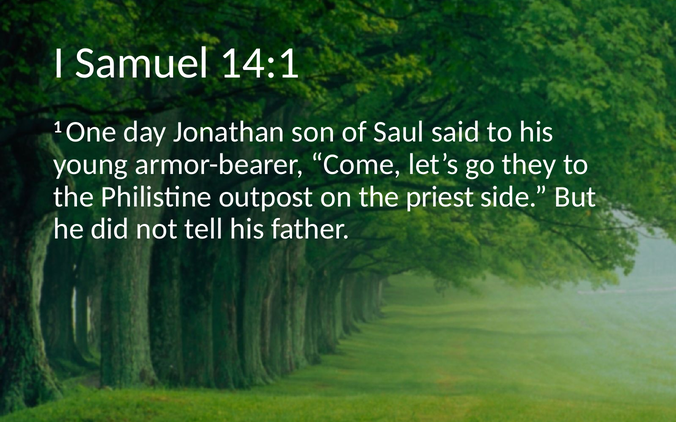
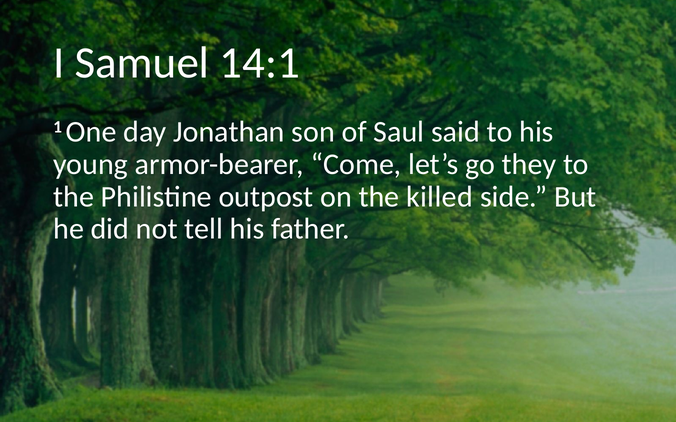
priest: priest -> killed
